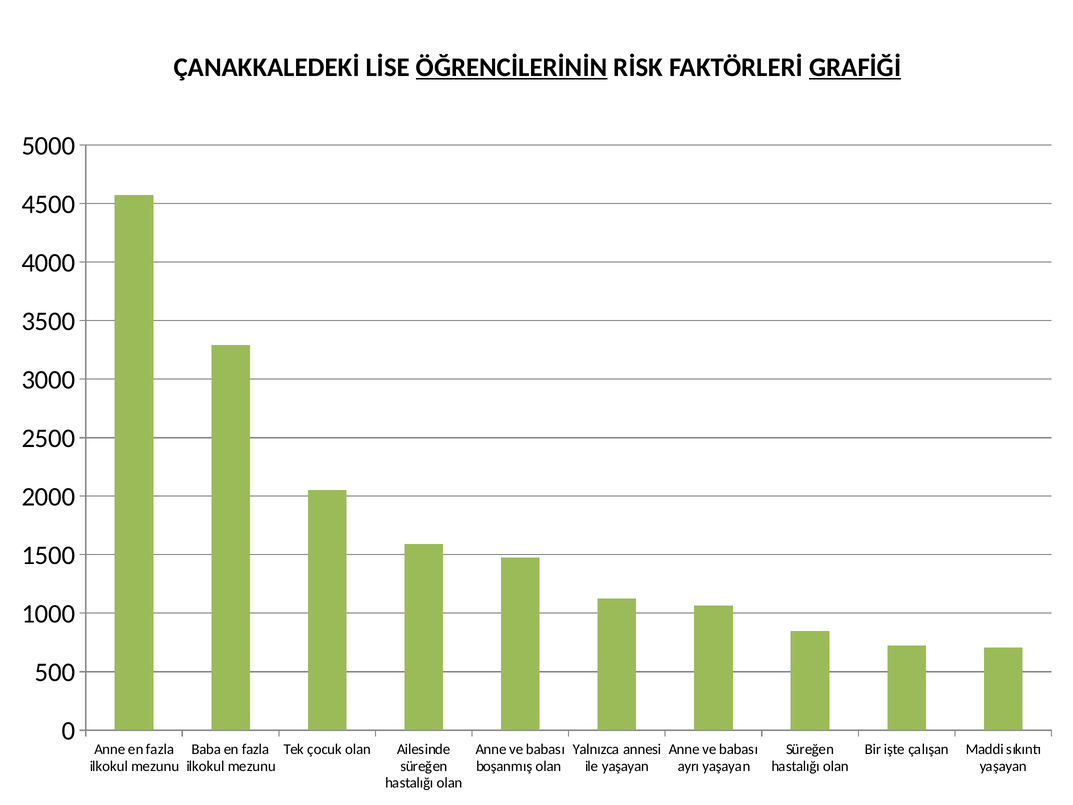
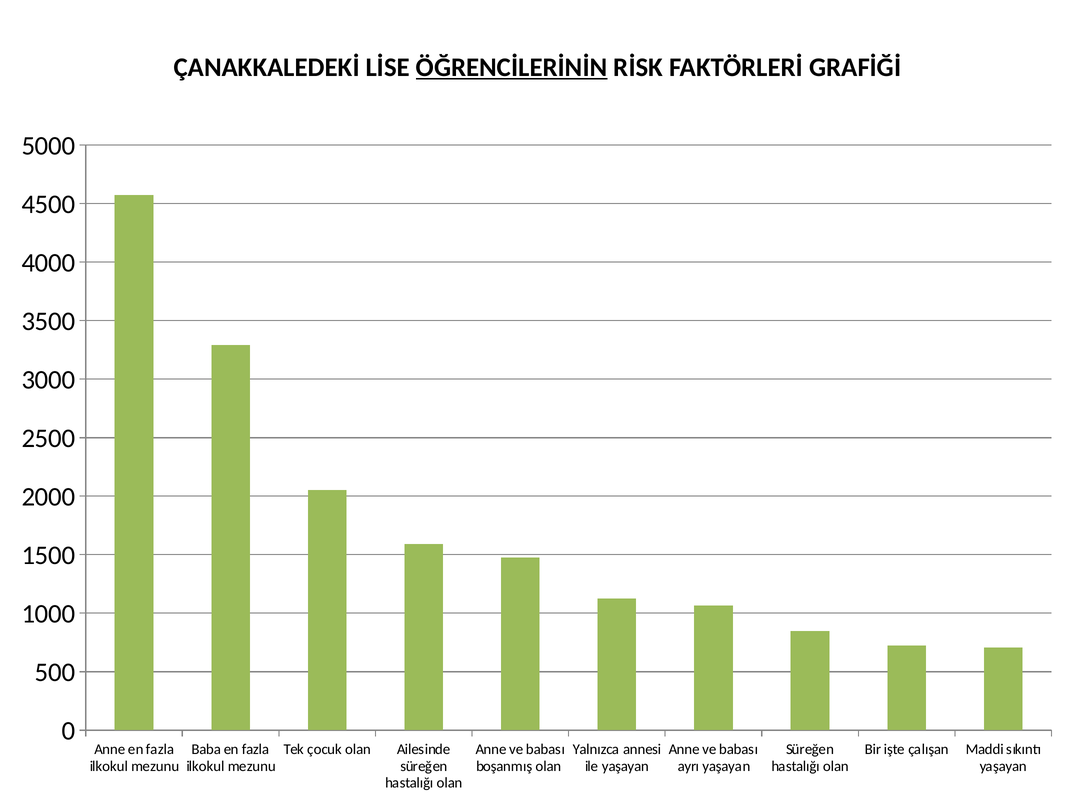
GRAFİĞİ underline: present -> none
